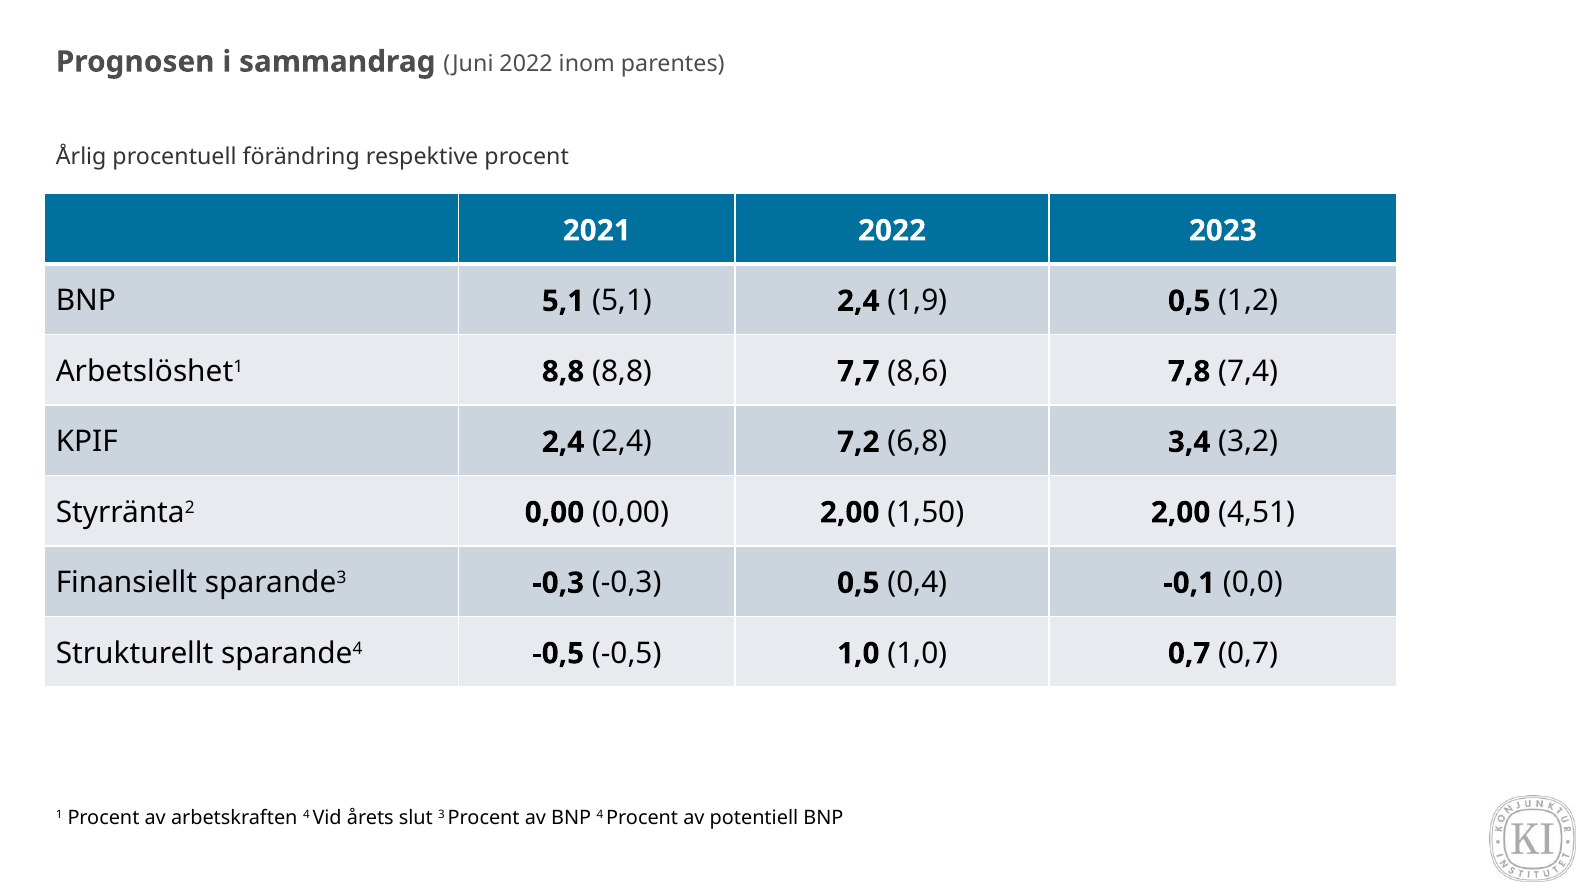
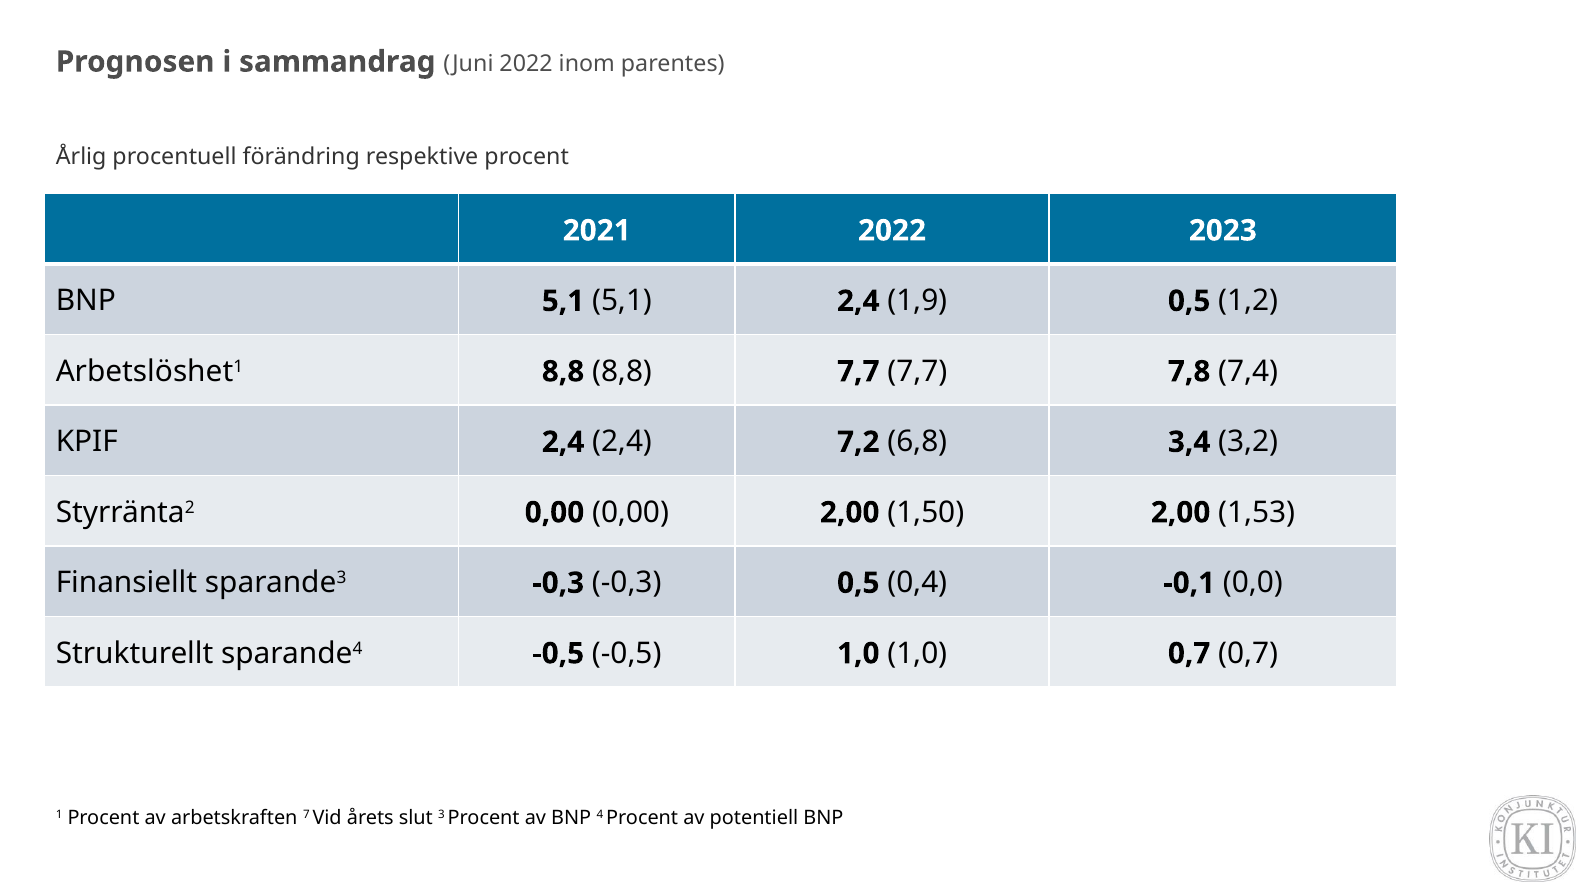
7,7 8,6: 8,6 -> 7,7
4,51: 4,51 -> 1,53
arbetskraften 4: 4 -> 7
